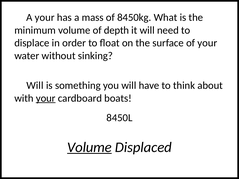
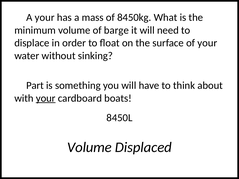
depth: depth -> barge
Will at (35, 86): Will -> Part
Volume at (89, 147) underline: present -> none
